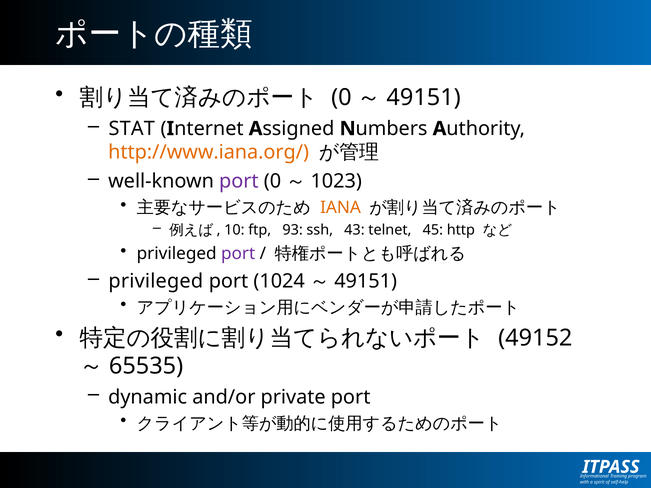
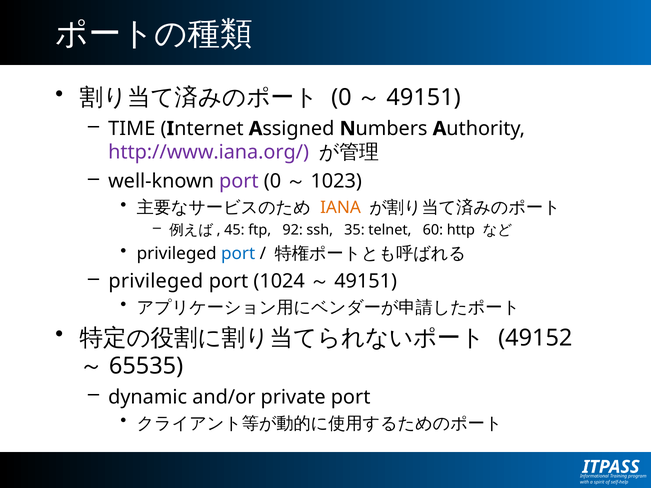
STAT: STAT -> TIME
http://www.iana.org/ colour: orange -> purple
10: 10 -> 45
93: 93 -> 92
43: 43 -> 35
45: 45 -> 60
port at (238, 254) colour: purple -> blue
